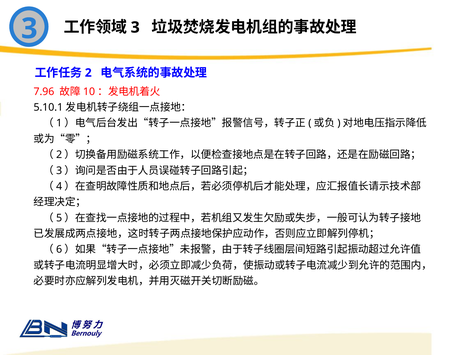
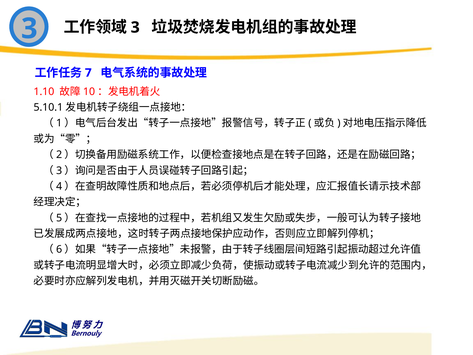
2: 2 -> 7
7.96: 7.96 -> 1.10
